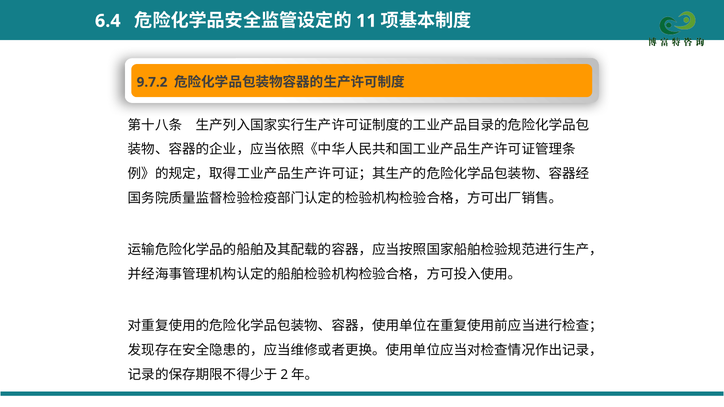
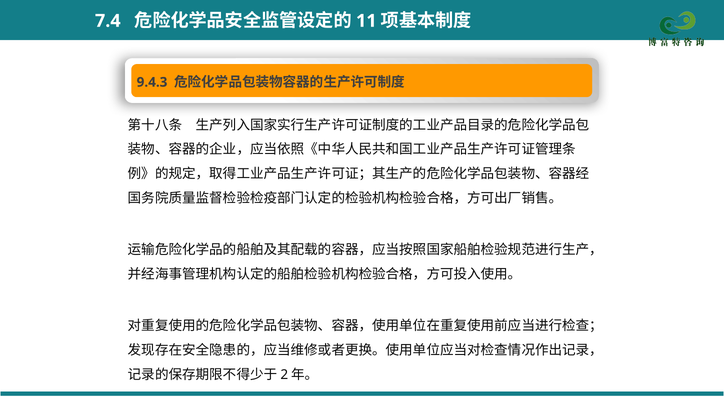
6.4: 6.4 -> 7.4
9.7.2: 9.7.2 -> 9.4.3
